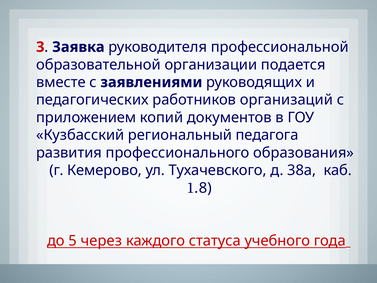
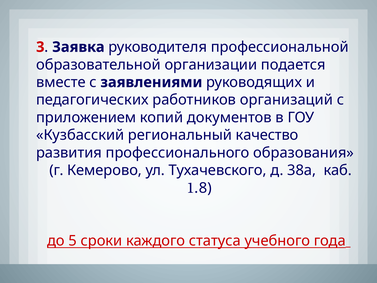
педагога: педагога -> качество
через: через -> сроки
